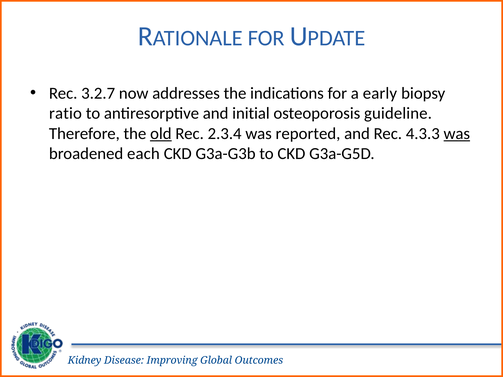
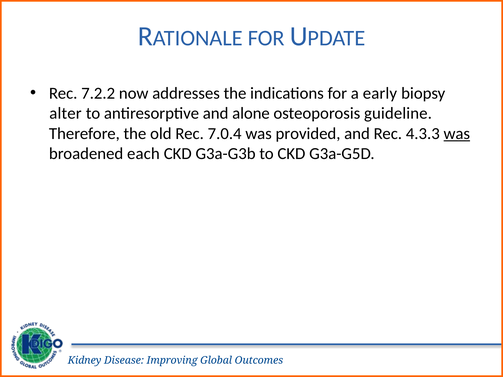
3.2.7: 3.2.7 -> 7.2.2
ratio: ratio -> alter
initial: initial -> alone
old underline: present -> none
2.3.4: 2.3.4 -> 7.0.4
reported: reported -> provided
